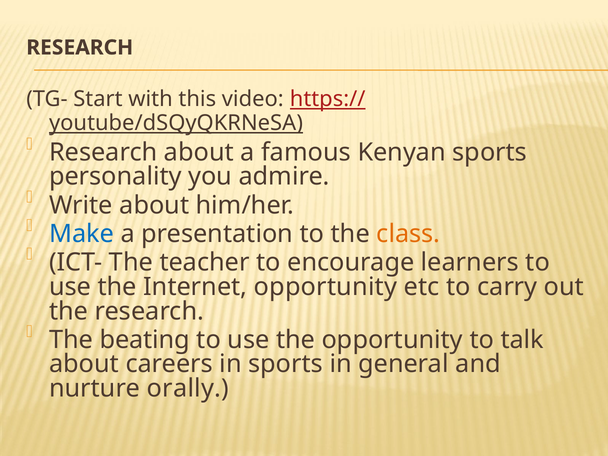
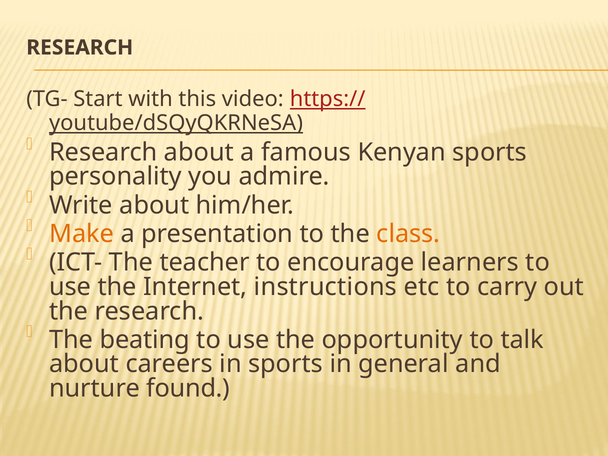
Make colour: blue -> orange
Internet opportunity: opportunity -> instructions
orally: orally -> found
